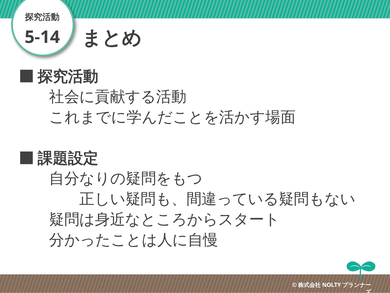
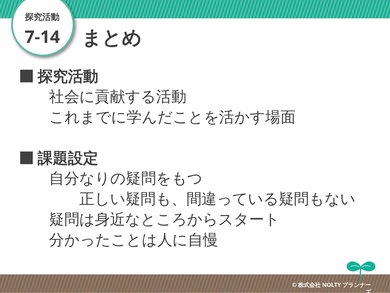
5-14: 5-14 -> 7-14
